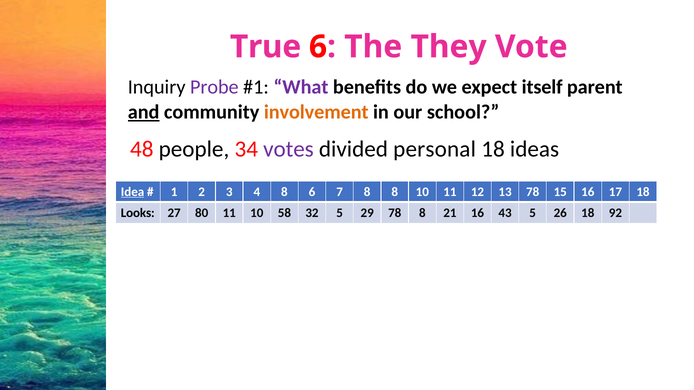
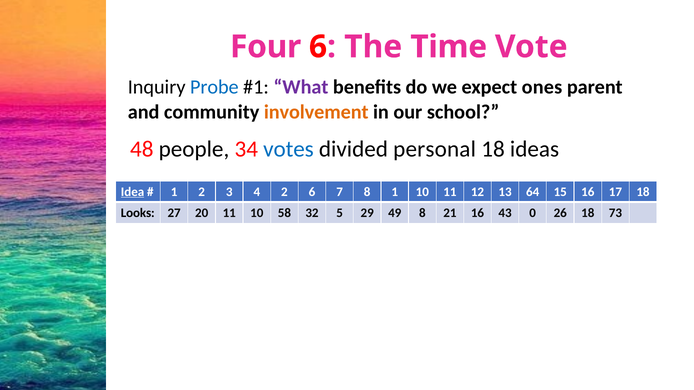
True: True -> Four
They: They -> Time
Probe colour: purple -> blue
itself: itself -> ones
and underline: present -> none
votes colour: purple -> blue
4 8: 8 -> 2
8 8: 8 -> 1
13 78: 78 -> 64
80: 80 -> 20
29 78: 78 -> 49
43 5: 5 -> 0
92: 92 -> 73
